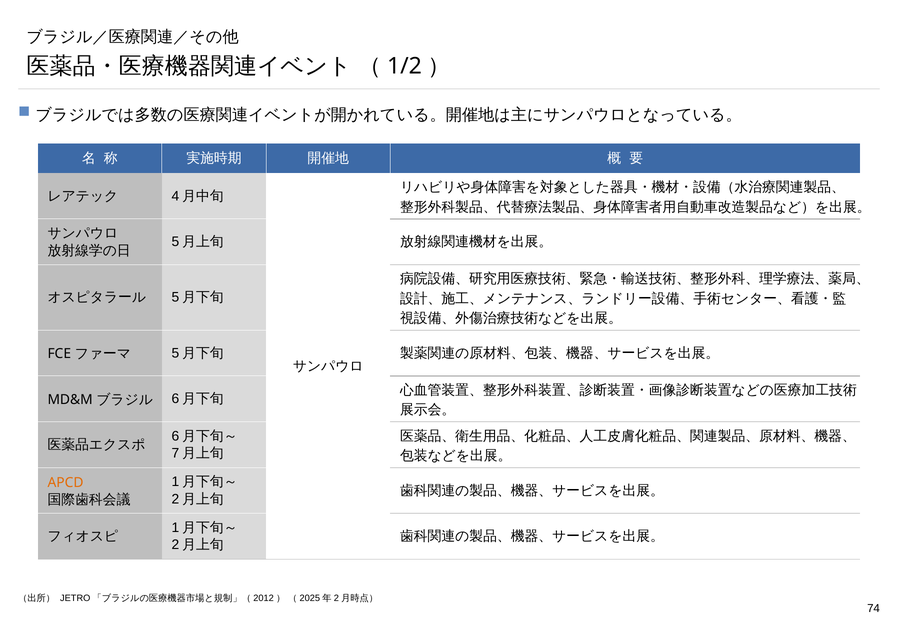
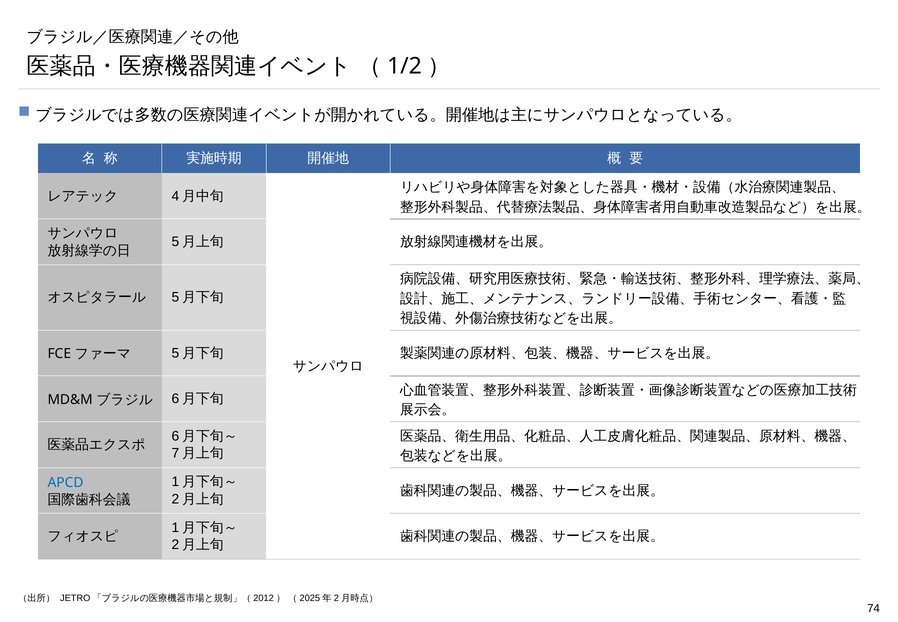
APCD colour: orange -> blue
